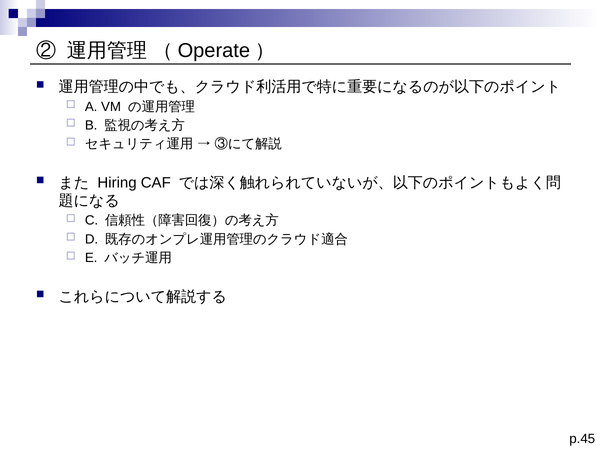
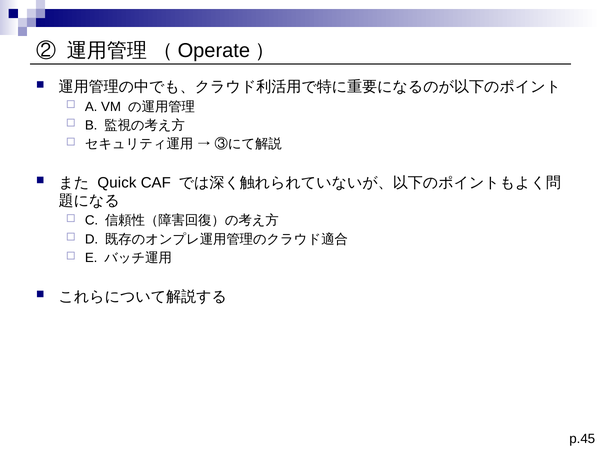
Hiring: Hiring -> Quick
